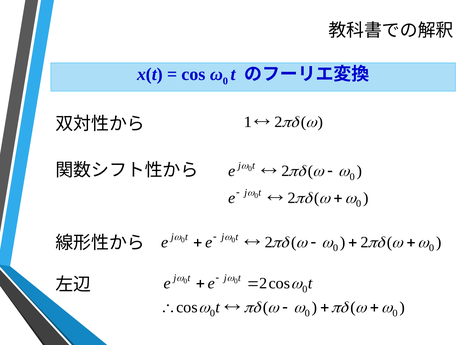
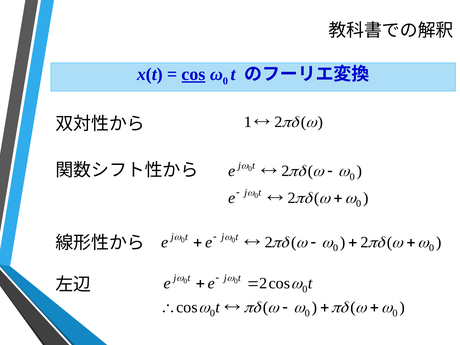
cos at (194, 74) underline: none -> present
